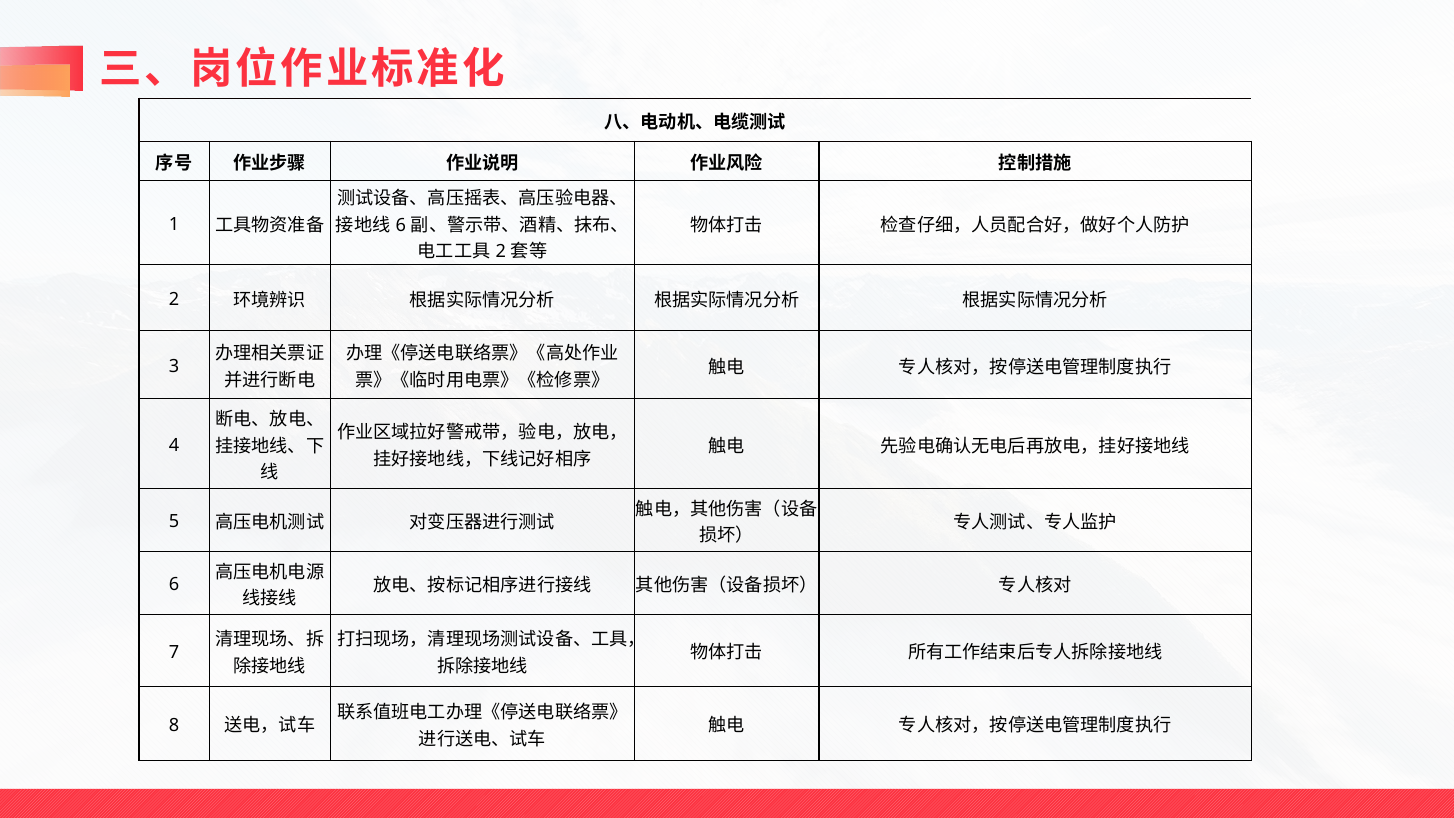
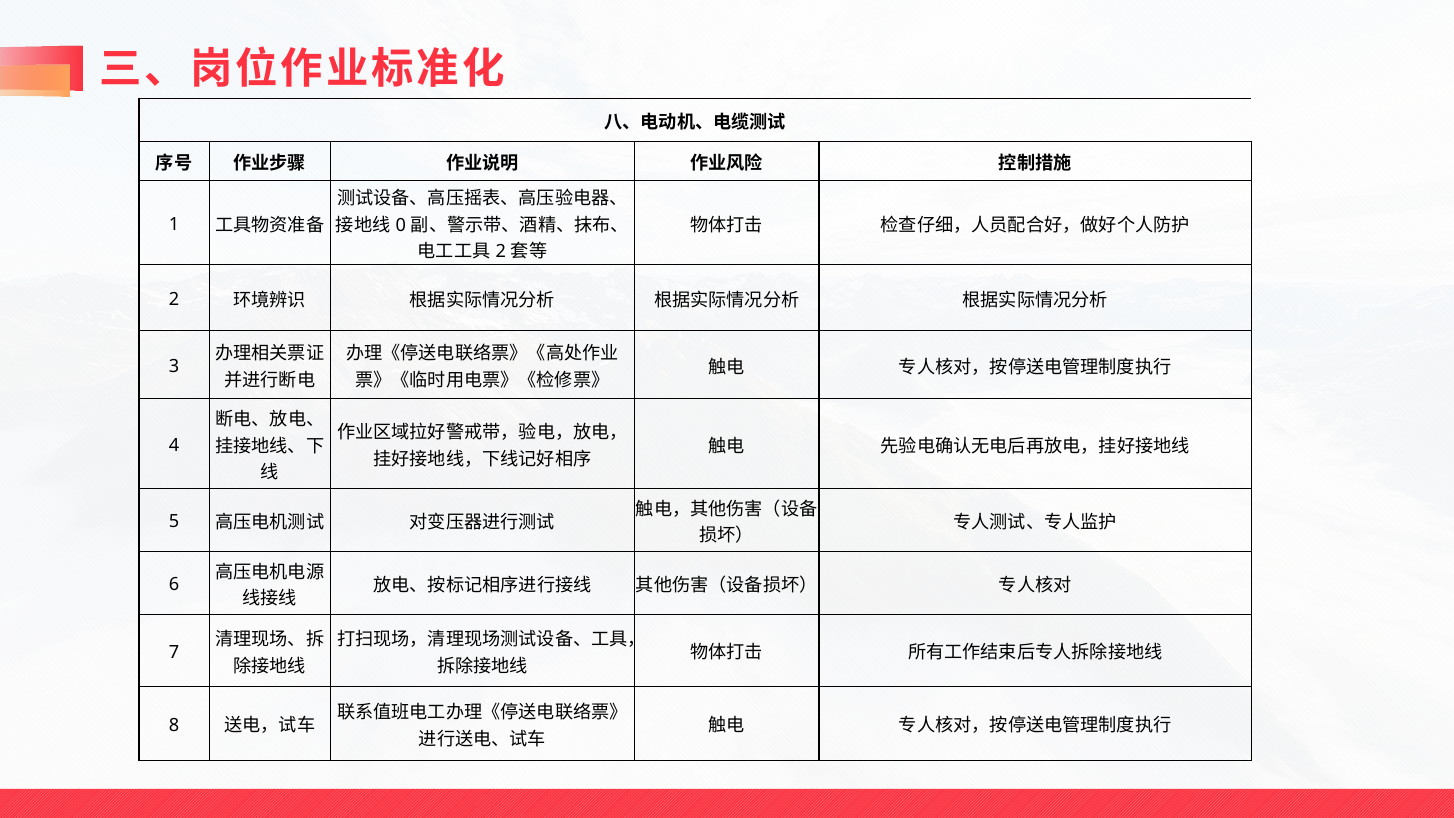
6 at (401, 225): 6 -> 0
